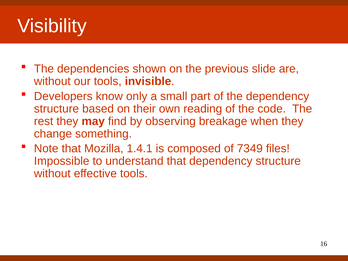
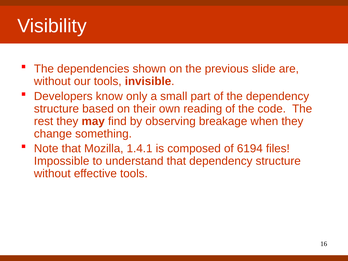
7349: 7349 -> 6194
